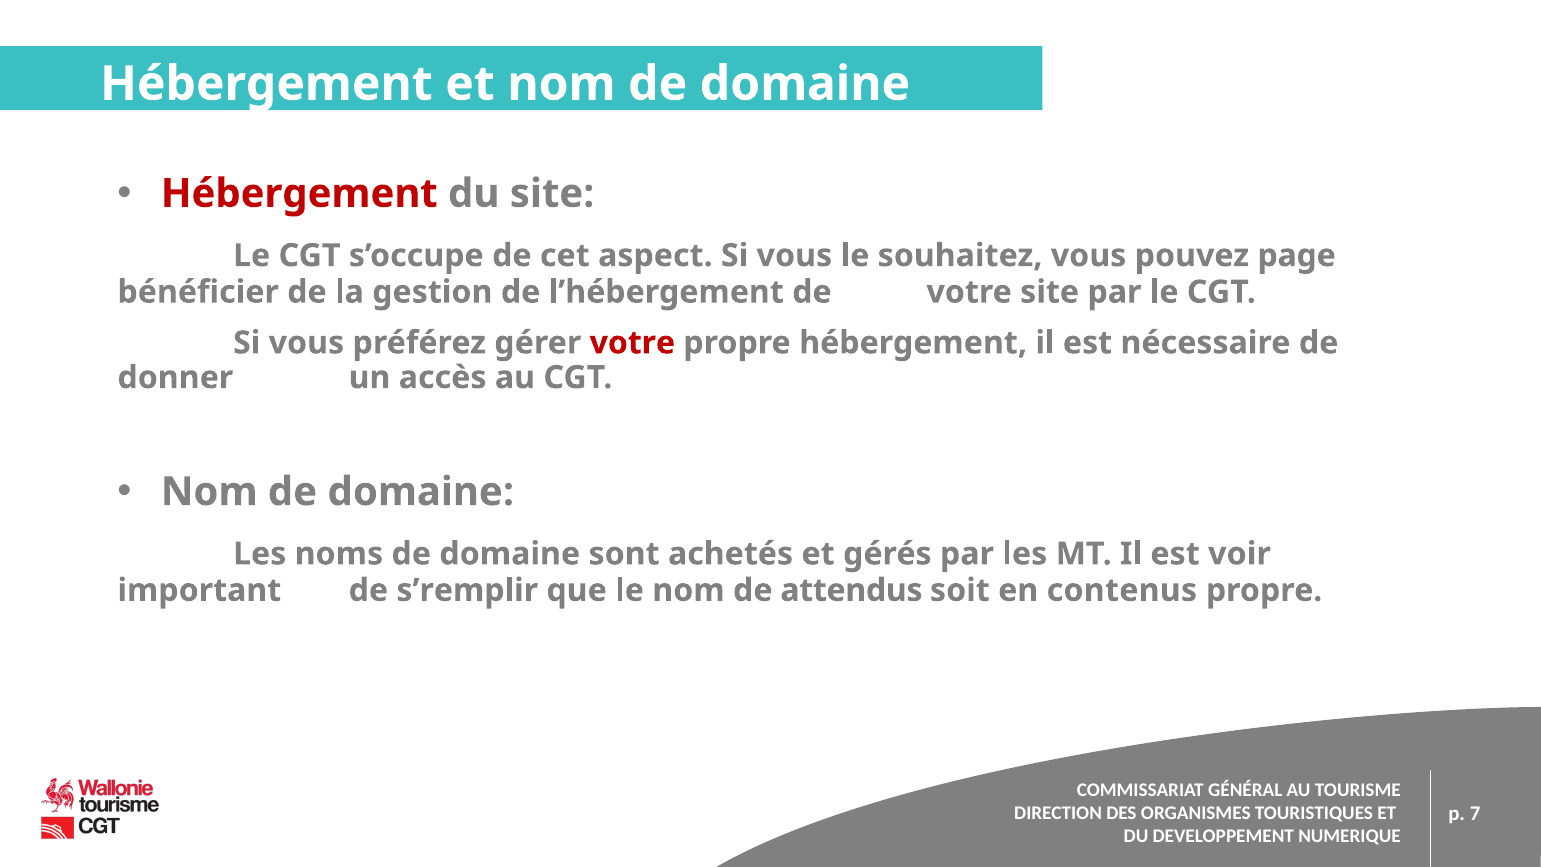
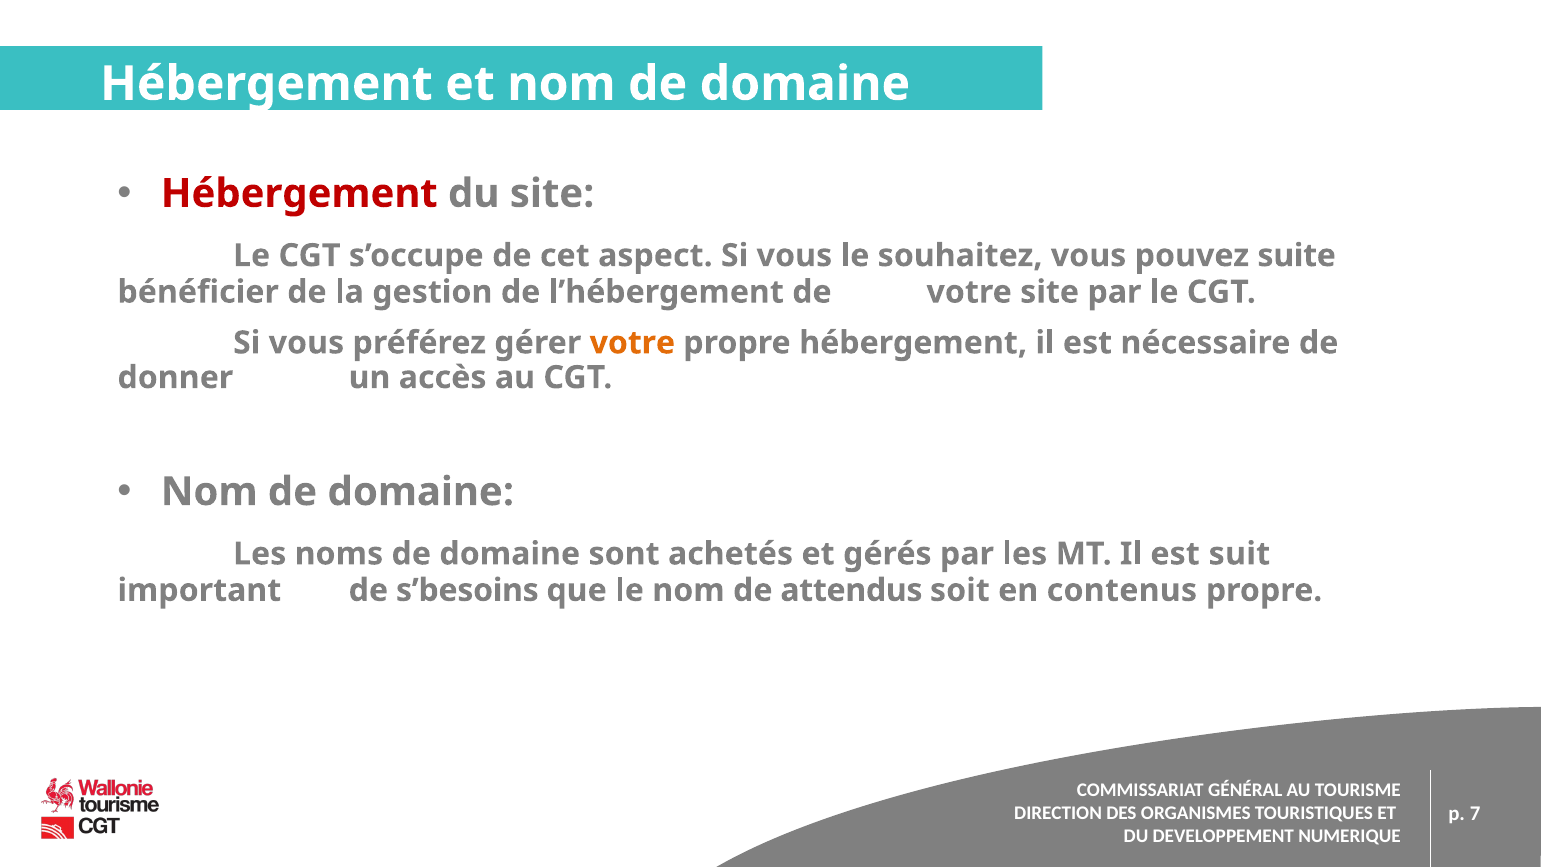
page: page -> suite
votre at (632, 343) colour: red -> orange
voir: voir -> suit
s’remplir: s’remplir -> s’besoins
